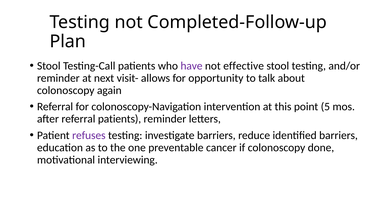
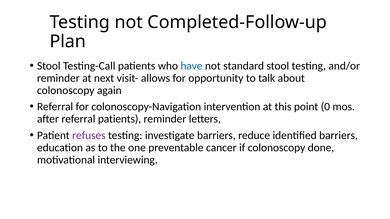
have colour: purple -> blue
effective: effective -> standard
5: 5 -> 0
